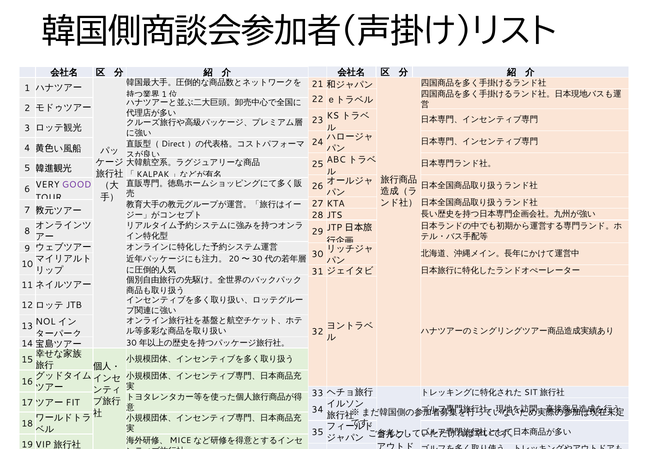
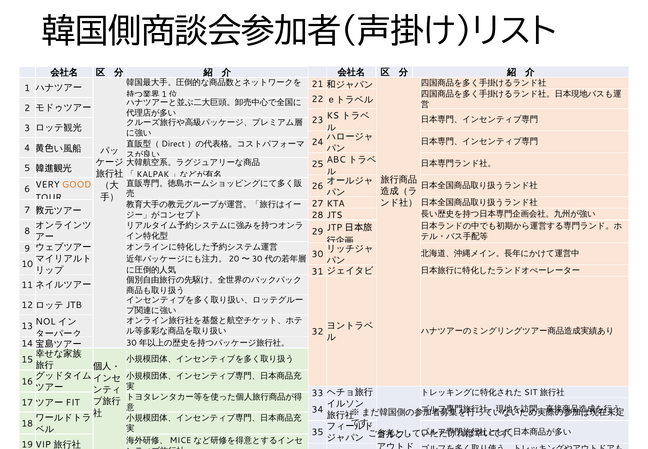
GOOD colour: purple -> orange
